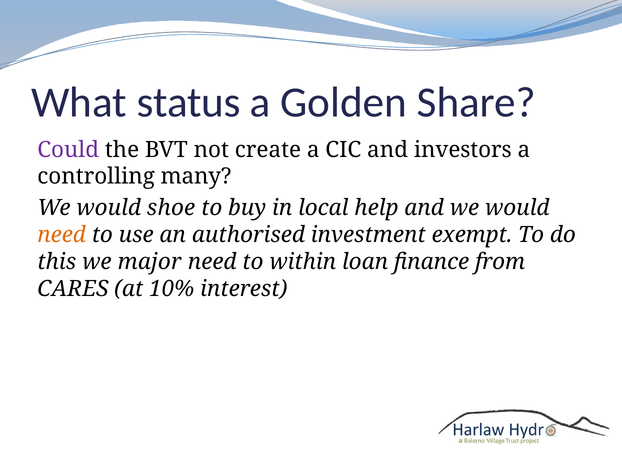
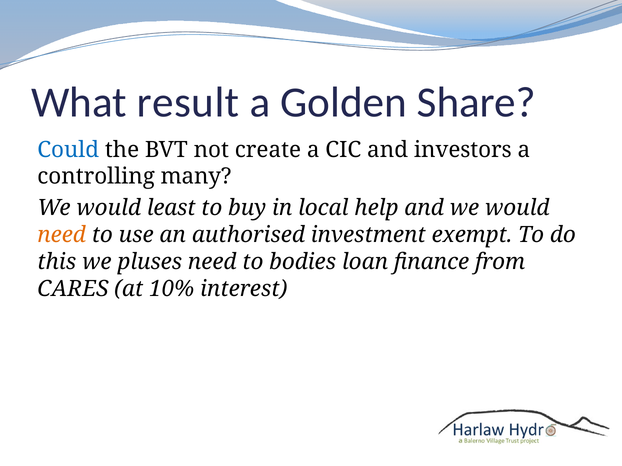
status: status -> result
Could colour: purple -> blue
shoe: shoe -> least
major: major -> pluses
within: within -> bodies
